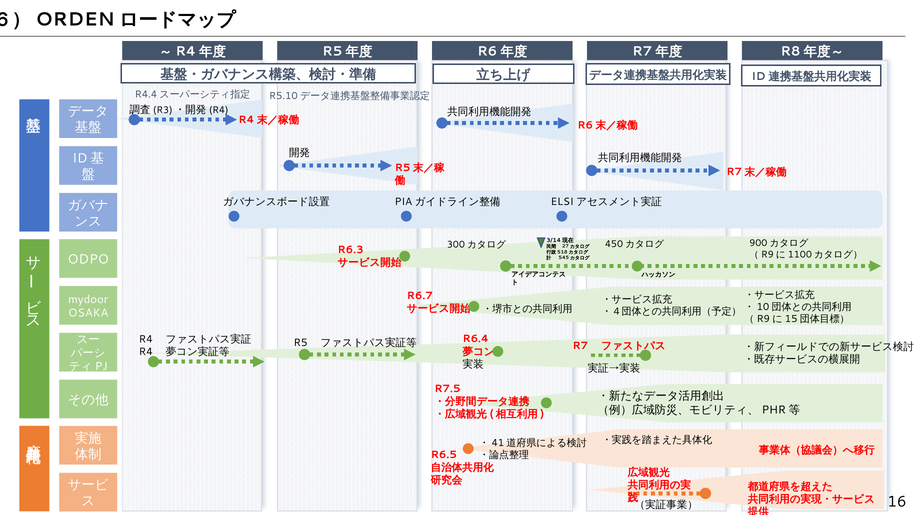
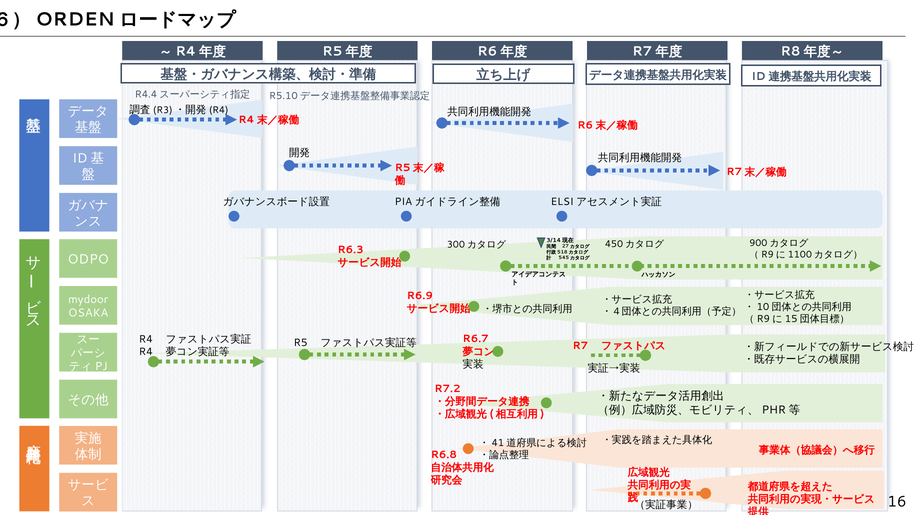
R6.7: R6.7 -> R6.9
R6.4: R6.4 -> R6.7
R7.5: R7.5 -> R7.2
R6.5: R6.5 -> R6.8
